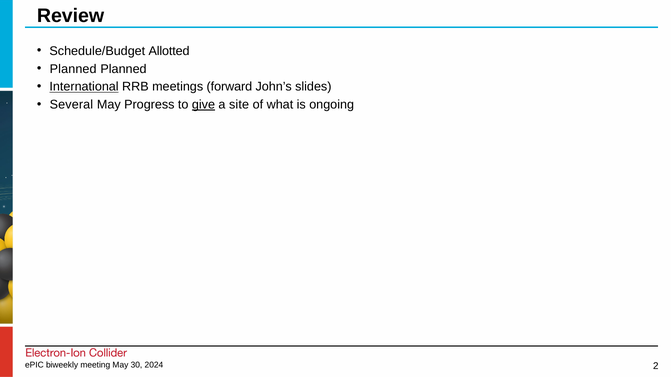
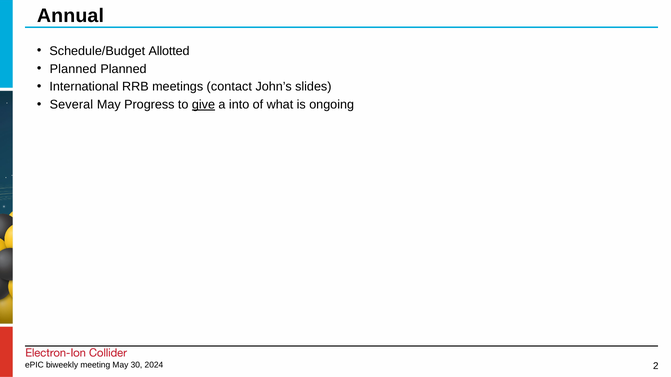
Review: Review -> Annual
International underline: present -> none
forward: forward -> contact
site: site -> into
